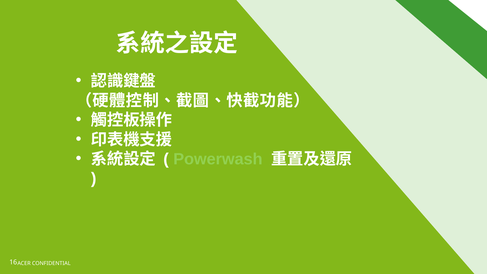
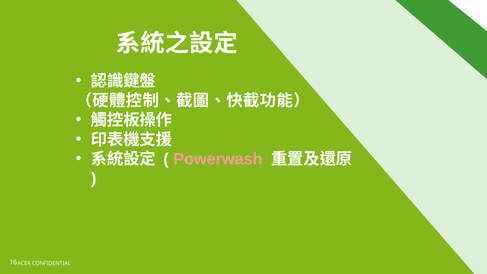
Powerwash colour: light green -> pink
